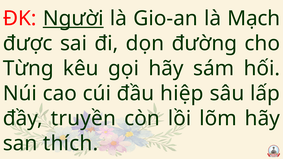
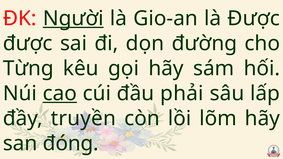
là Mạch: Mạch -> Được
cao underline: none -> present
hiệp: hiệp -> phải
thích: thích -> đóng
